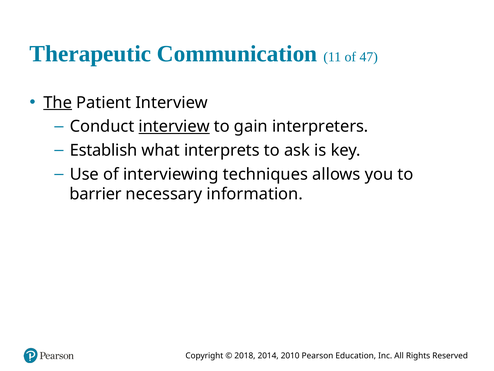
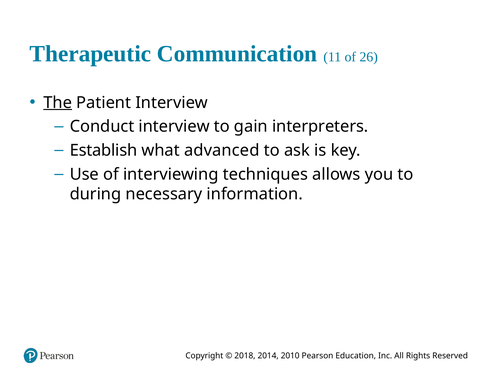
47: 47 -> 26
interview at (174, 126) underline: present -> none
interprets: interprets -> advanced
barrier: barrier -> during
